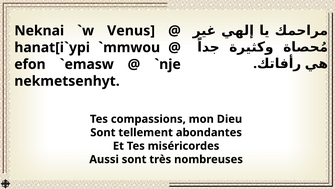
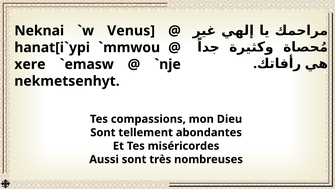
efon: efon -> xere
